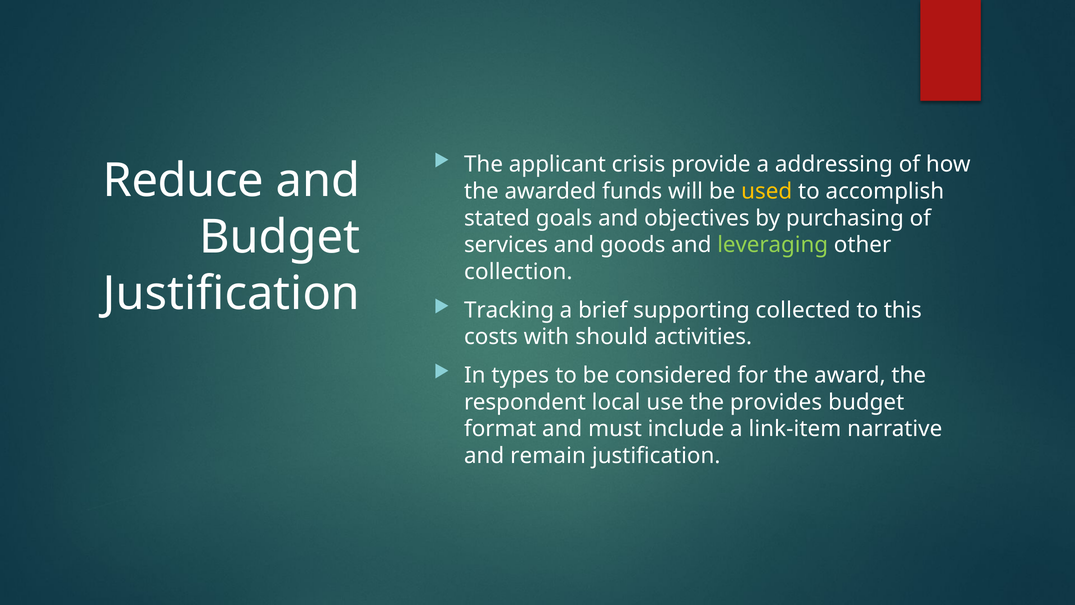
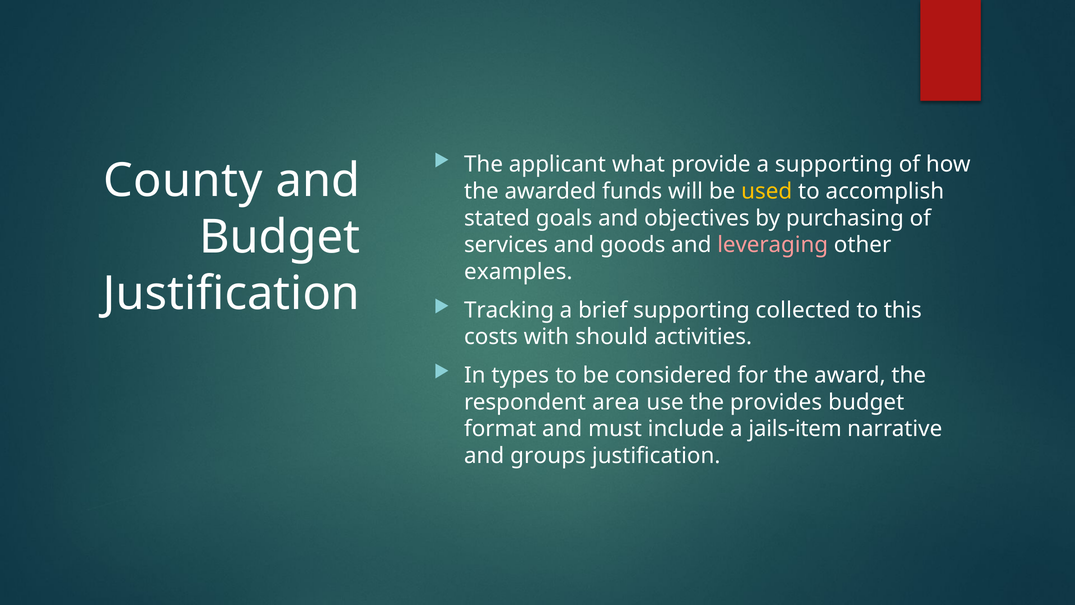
crisis: crisis -> what
a addressing: addressing -> supporting
Reduce: Reduce -> County
leveraging colour: light green -> pink
collection: collection -> examples
local: local -> area
link-item: link-item -> jails-item
remain: remain -> groups
